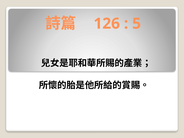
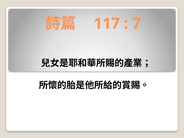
126: 126 -> 117
5: 5 -> 7
